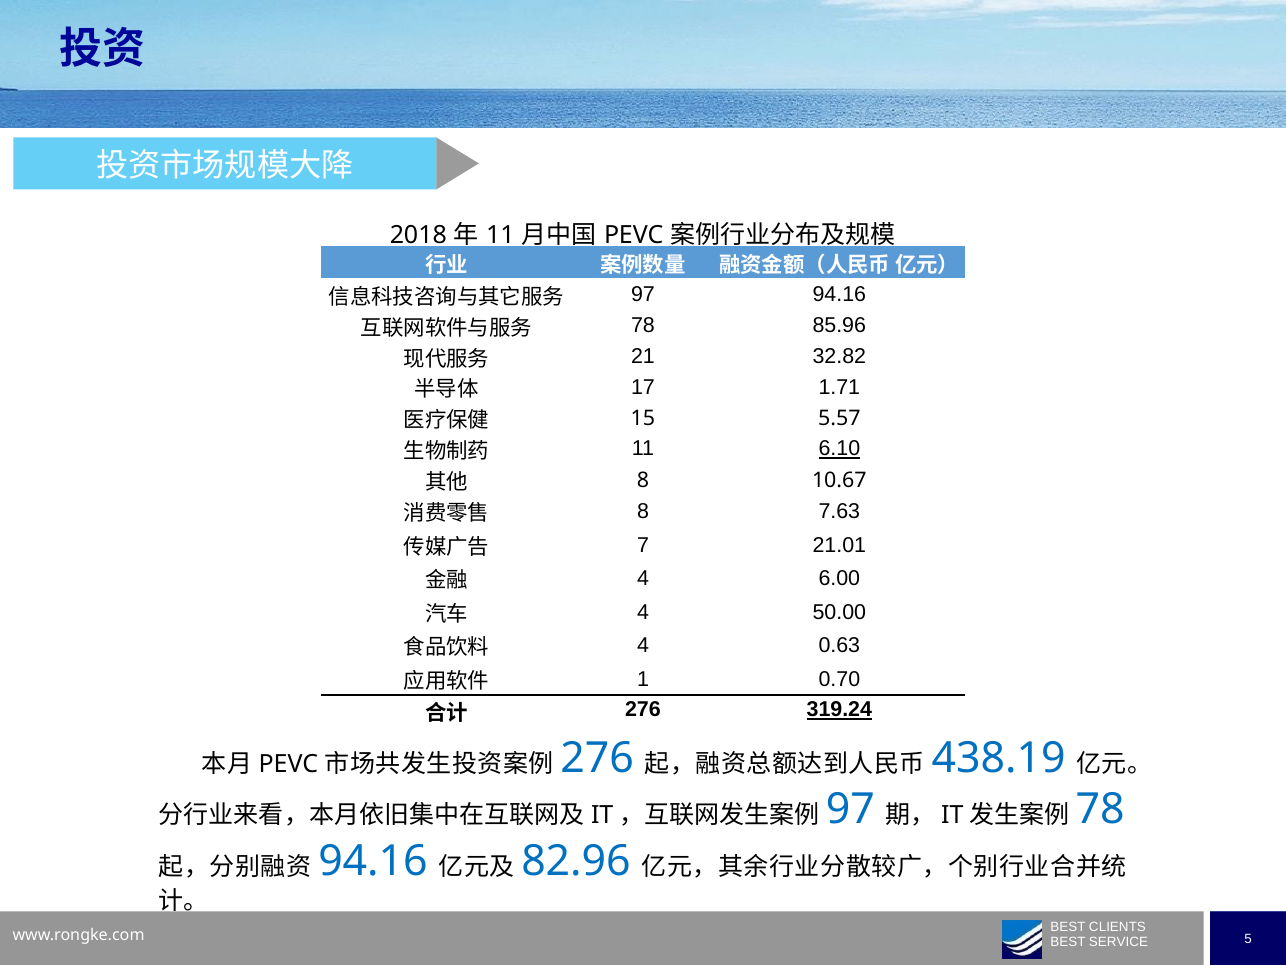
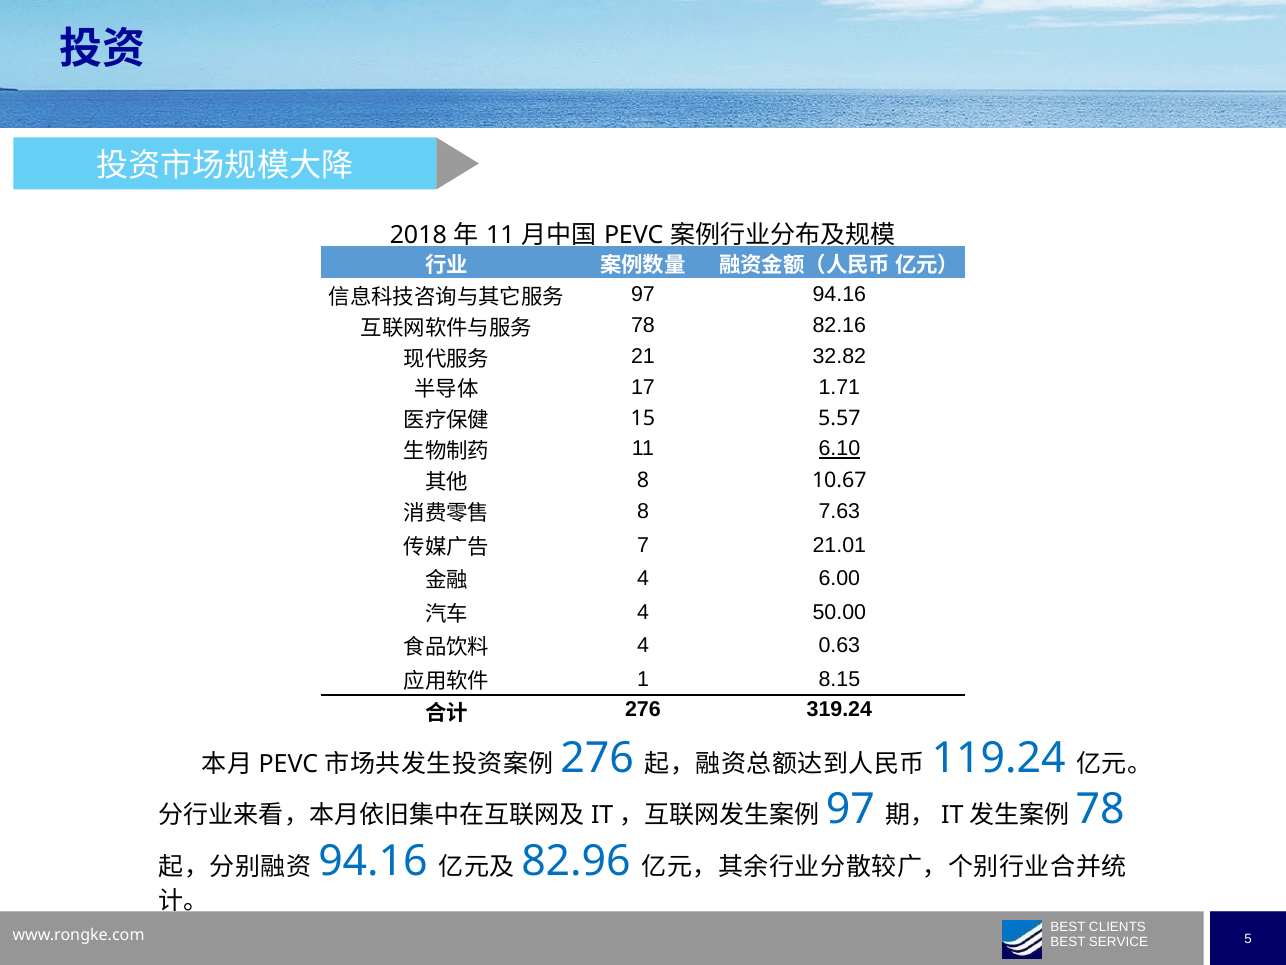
85.96: 85.96 -> 82.16
0.70: 0.70 -> 8.15
319.24 underline: present -> none
438.19: 438.19 -> 119.24
